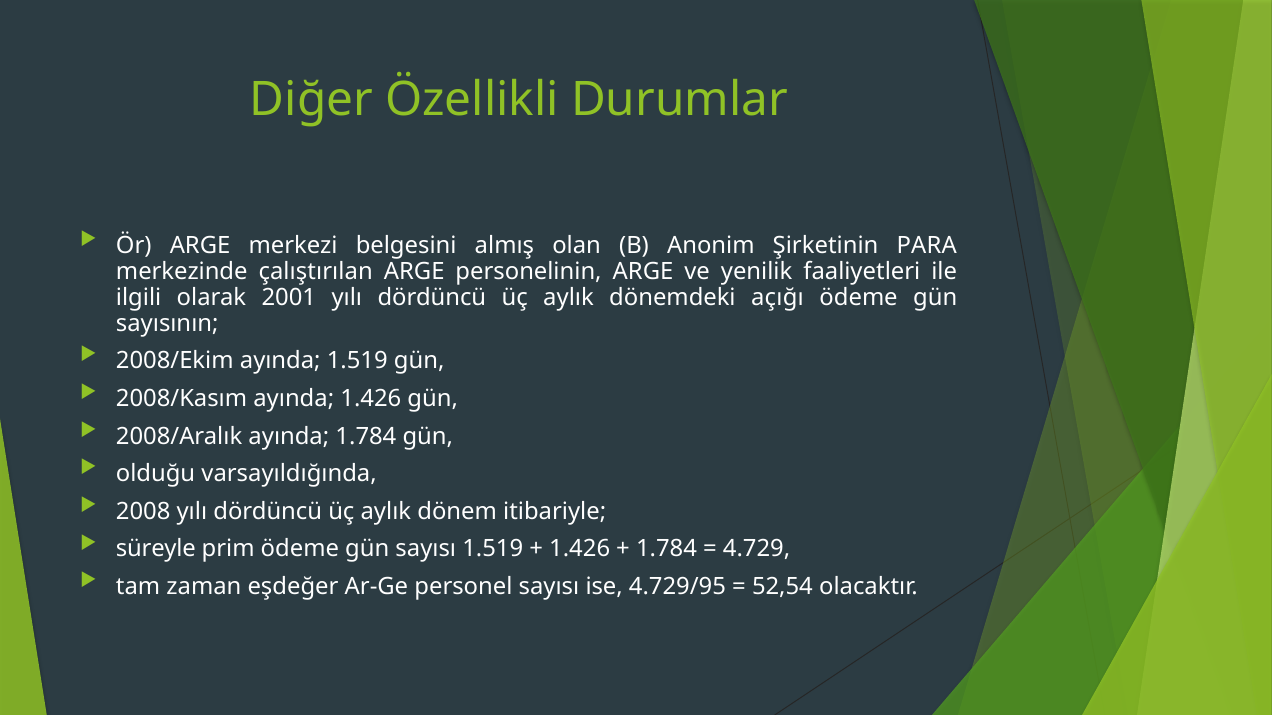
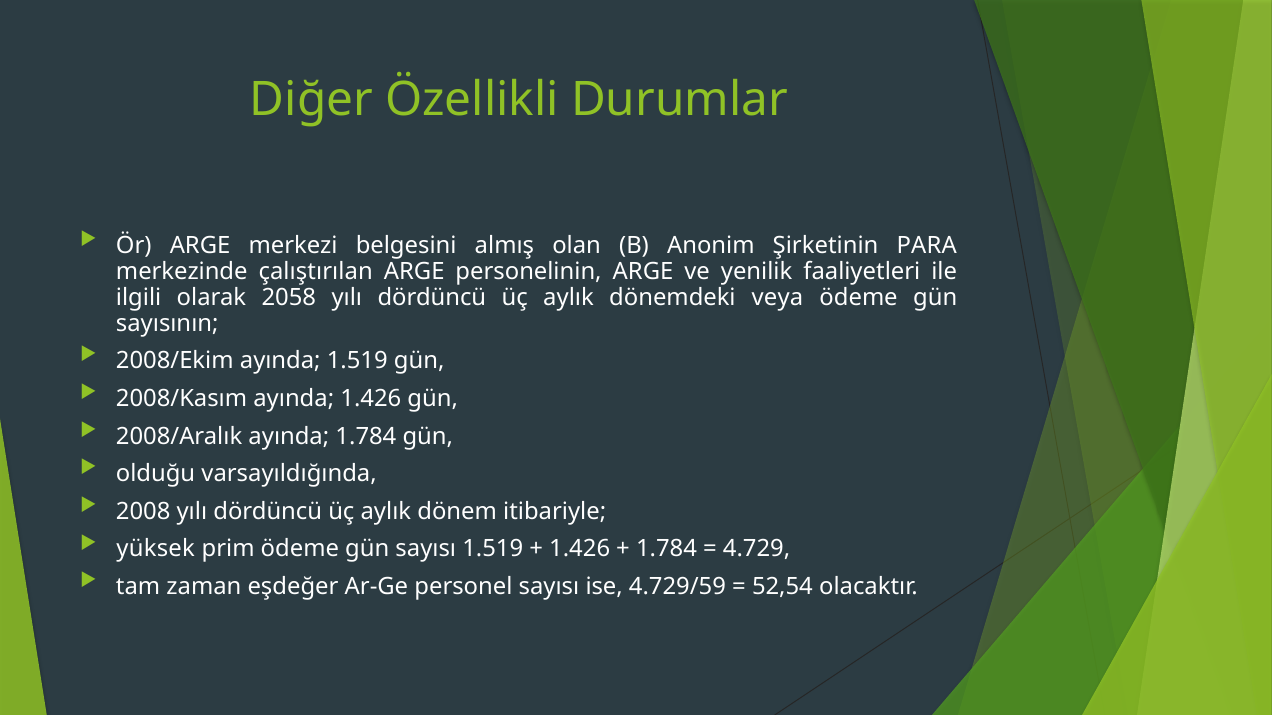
2001: 2001 -> 2058
açığı: açığı -> veya
süreyle: süreyle -> yüksek
4.729/95: 4.729/95 -> 4.729/59
